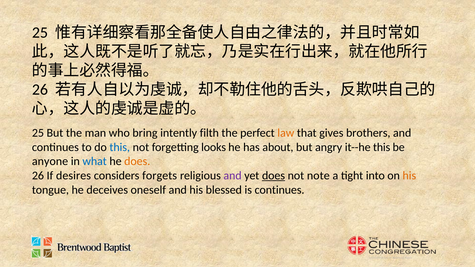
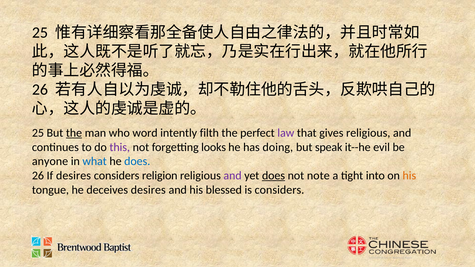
the at (74, 133) underline: none -> present
bring: bring -> word
law colour: orange -> purple
gives brothers: brothers -> religious
this at (120, 147) colour: blue -> purple
about: about -> doing
angry: angry -> speak
it--he this: this -> evil
does at (137, 162) colour: orange -> blue
forgets: forgets -> religion
deceives oneself: oneself -> desires
is continues: continues -> considers
